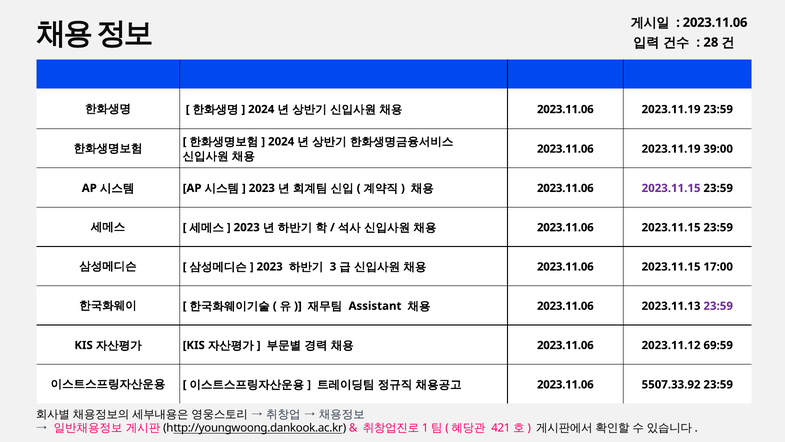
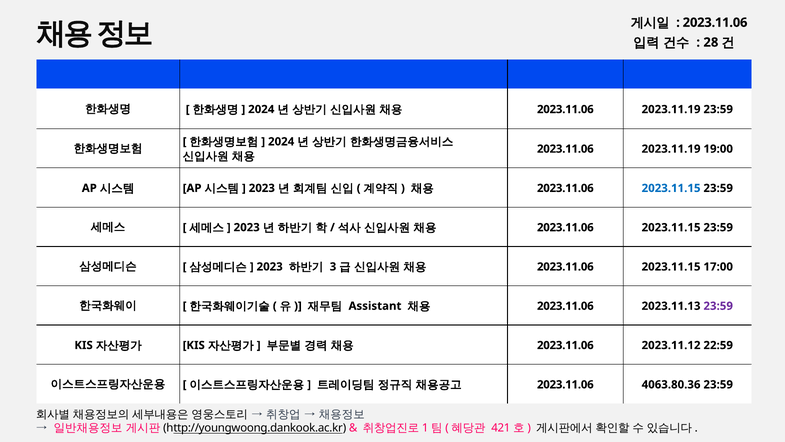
39:00: 39:00 -> 19:00
2023.11.15 at (671, 188) colour: purple -> blue
69:59: 69:59 -> 22:59
5507.33.92: 5507.33.92 -> 4063.80.36
